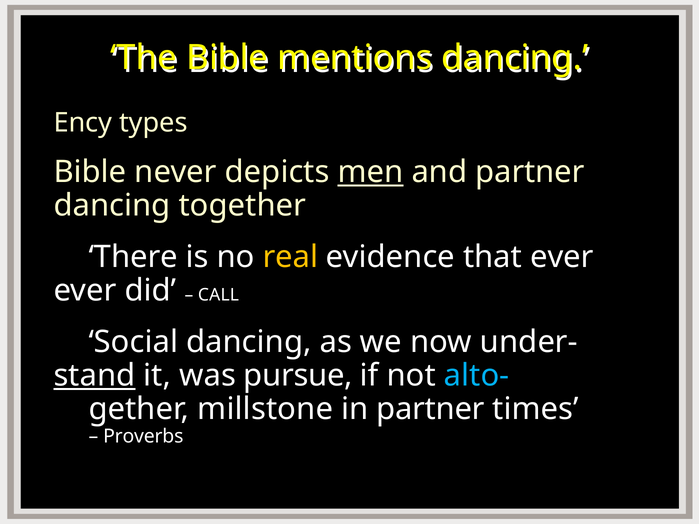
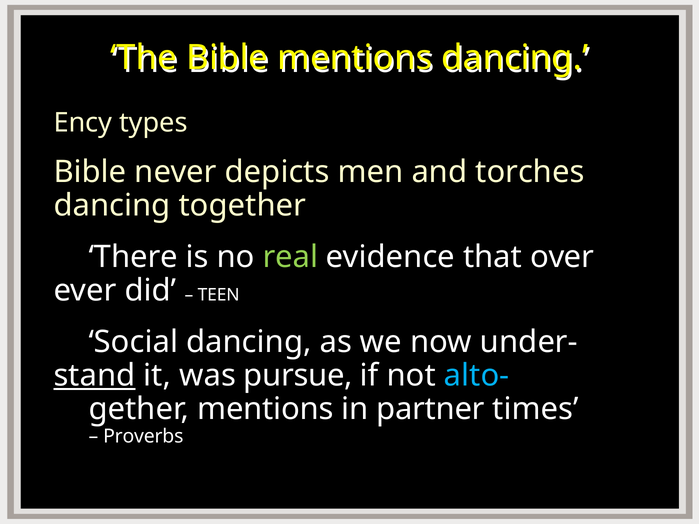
men underline: present -> none
and partner: partner -> torches
real colour: yellow -> light green
that ever: ever -> over
CALL: CALL -> TEEN
gether millstone: millstone -> mentions
